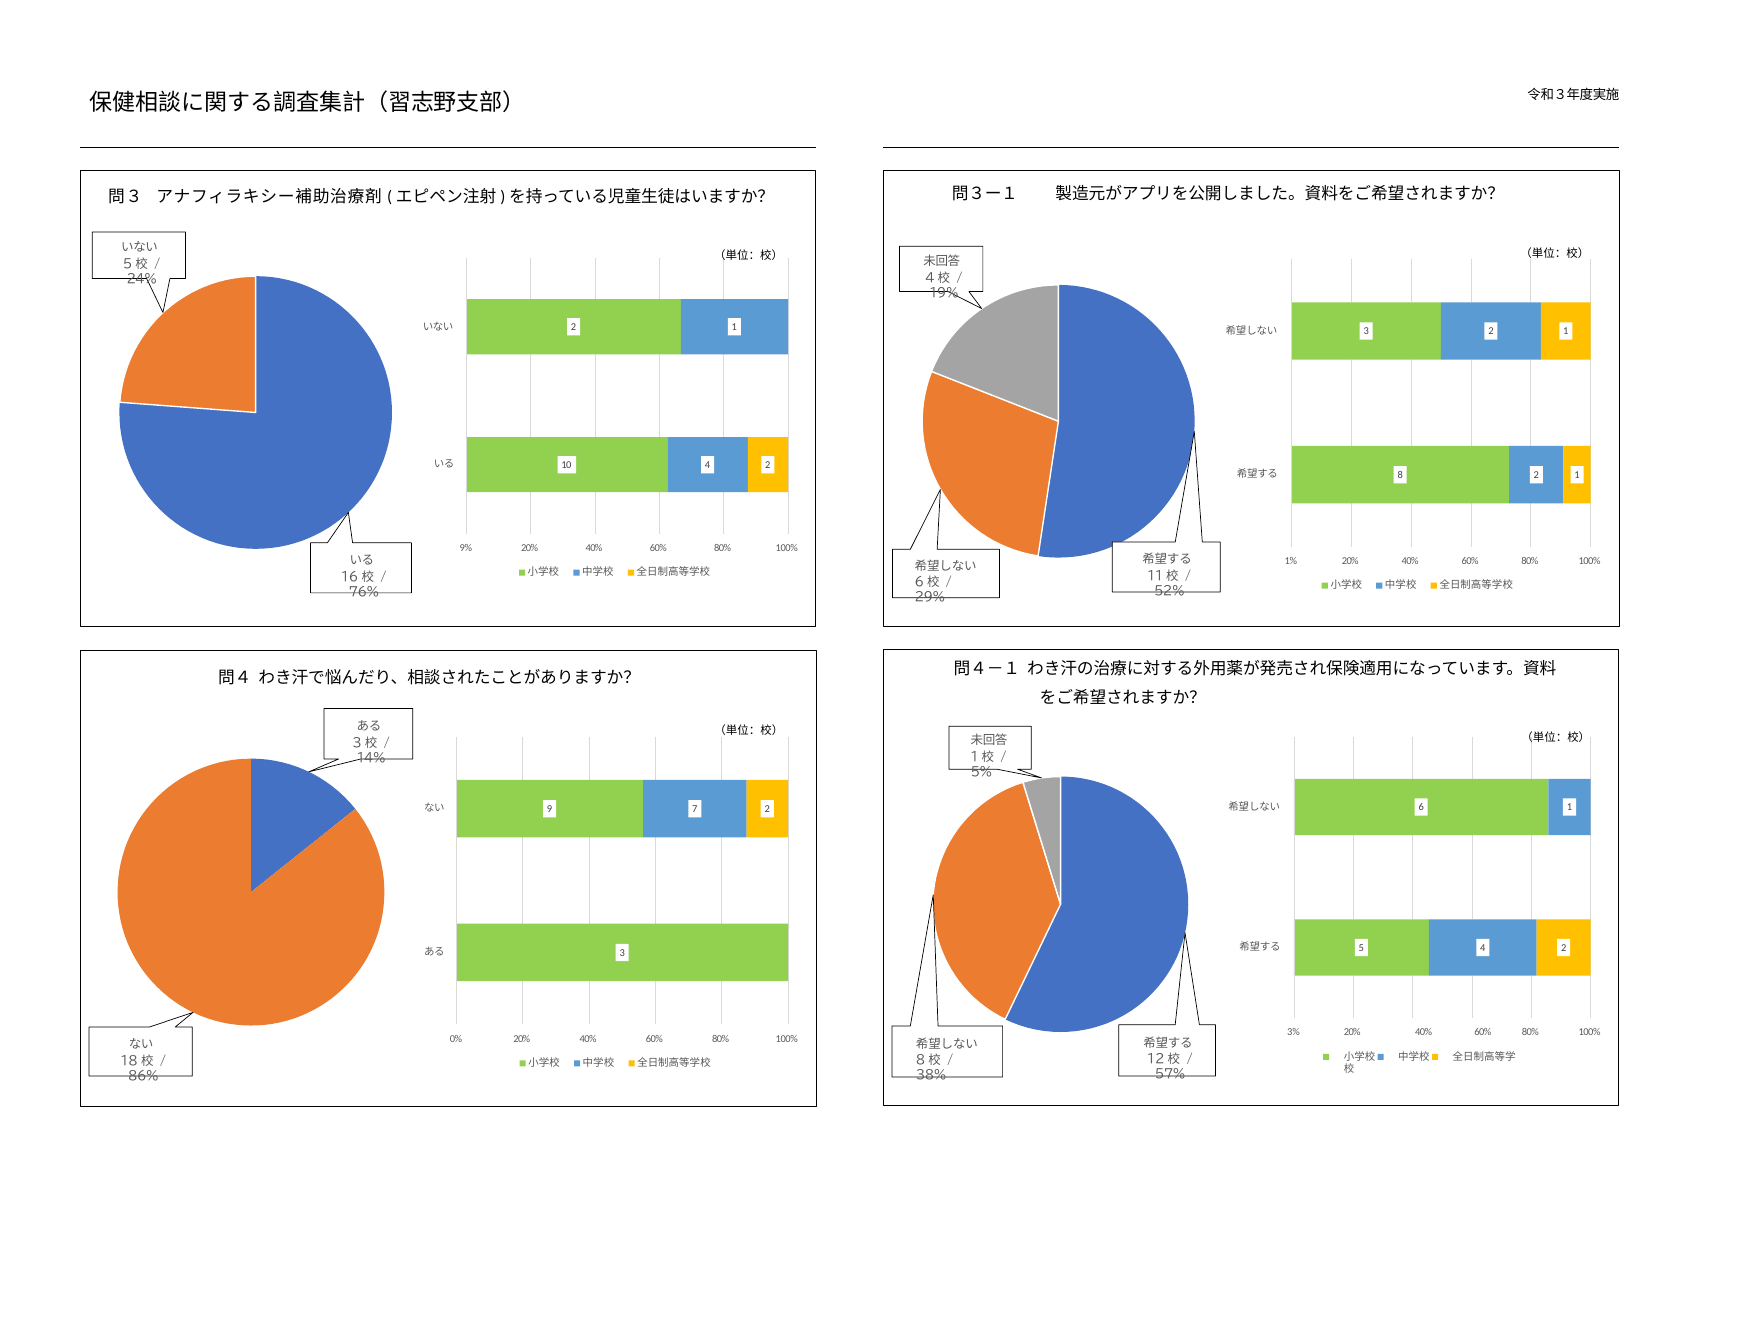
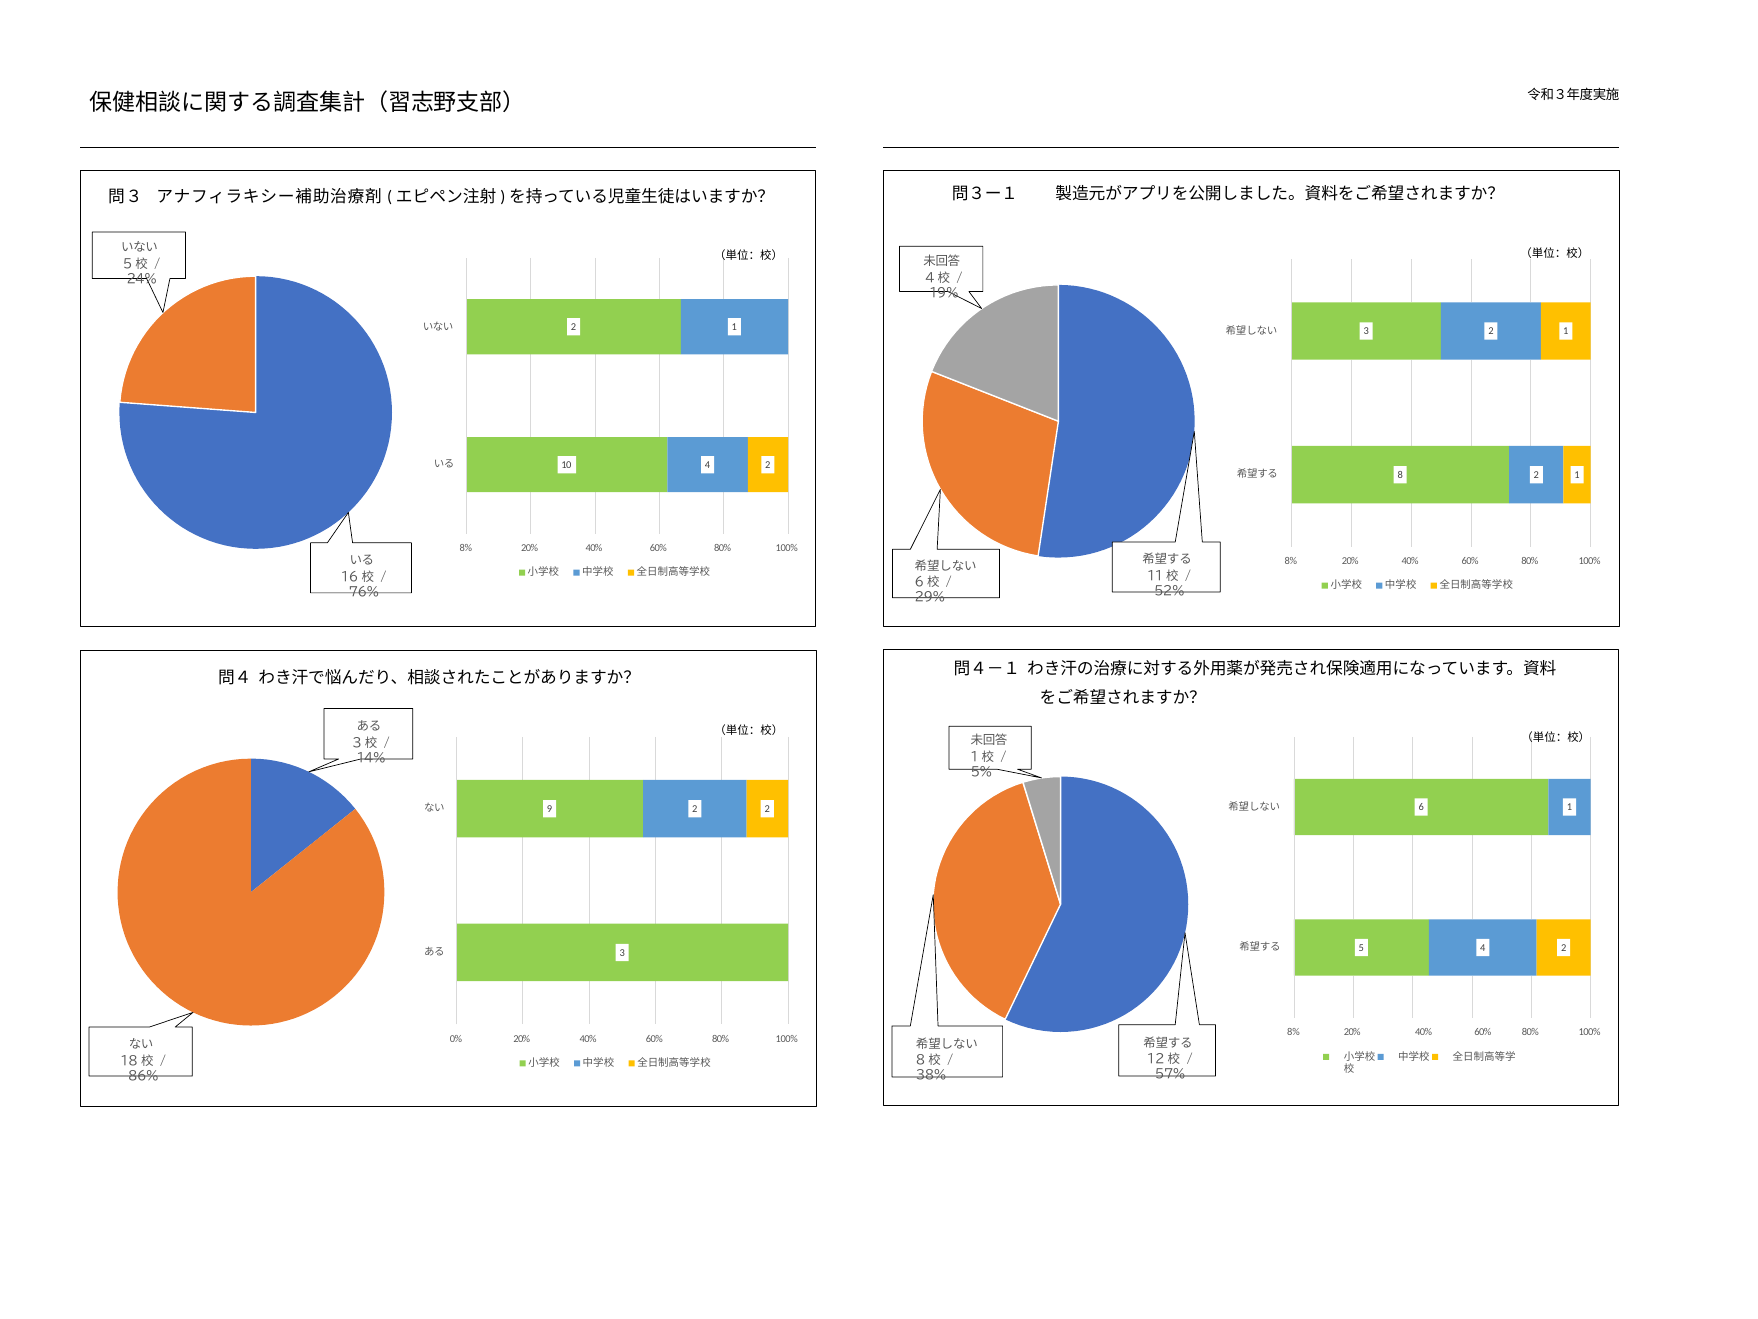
9% at (466, 548): 9% -> 8%
1% at (1291, 561): 1% -> 8%
9 7: 7 -> 2
3% at (1294, 1032): 3% -> 8%
